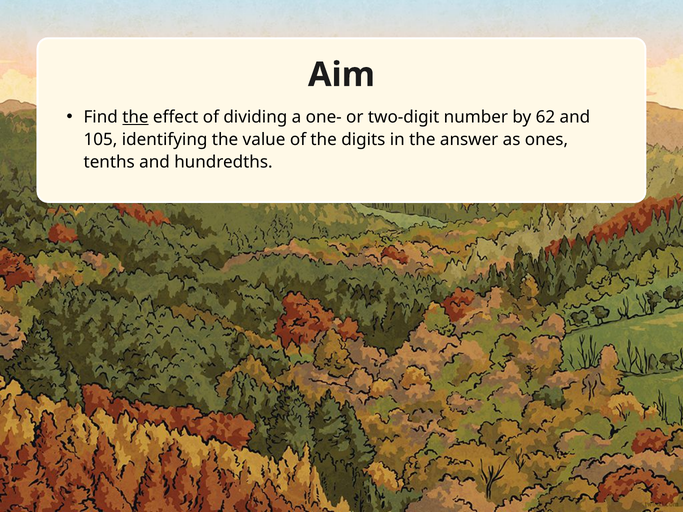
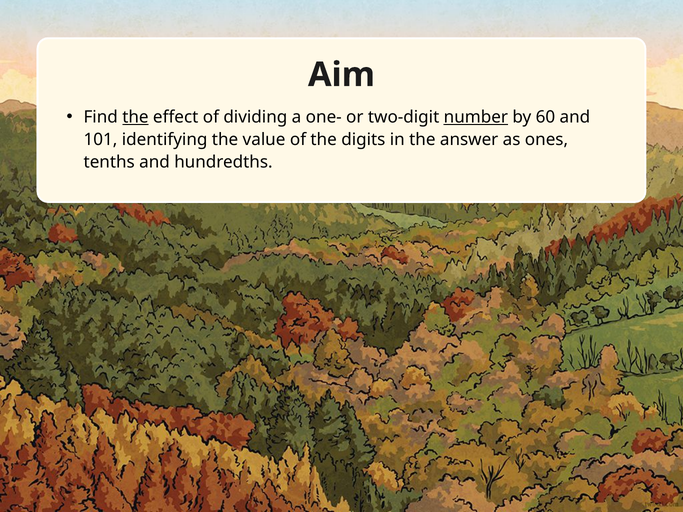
number underline: none -> present
62: 62 -> 60
105: 105 -> 101
